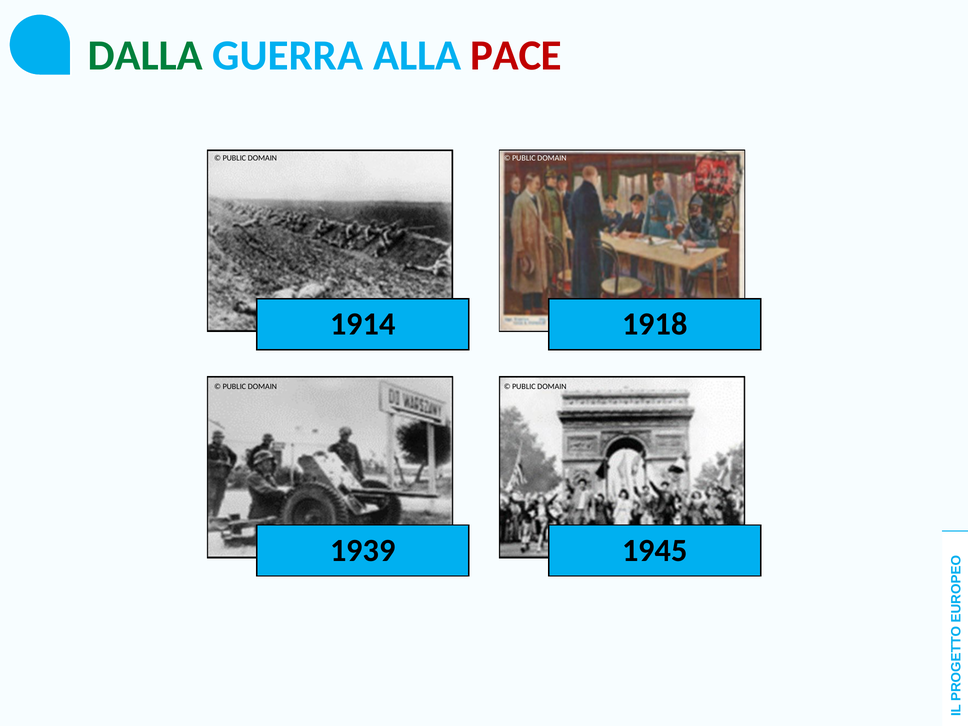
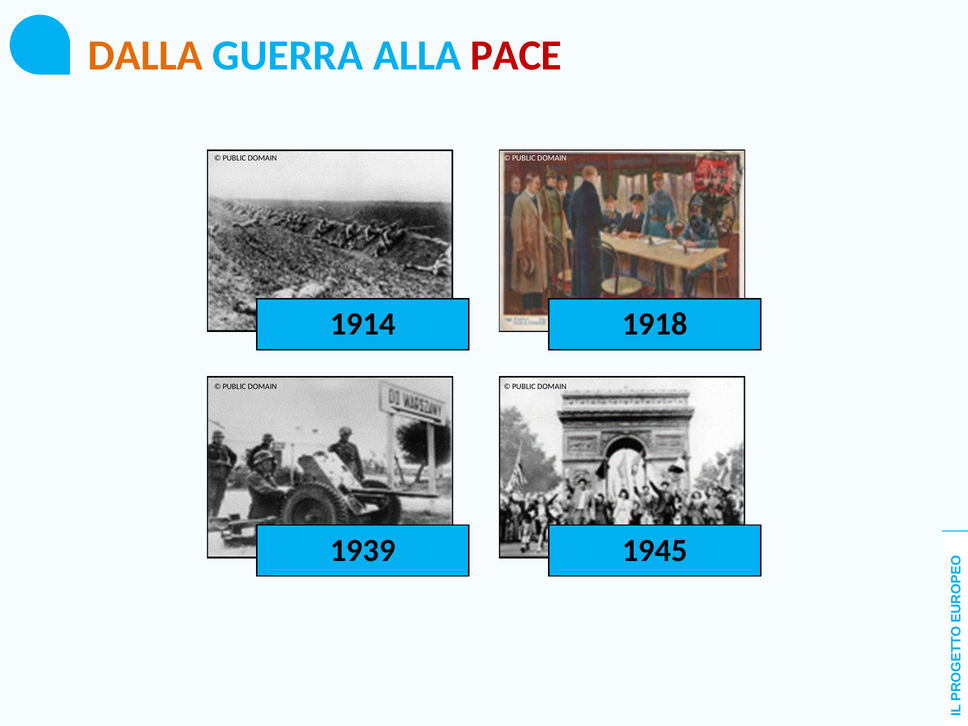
DALLA colour: green -> orange
